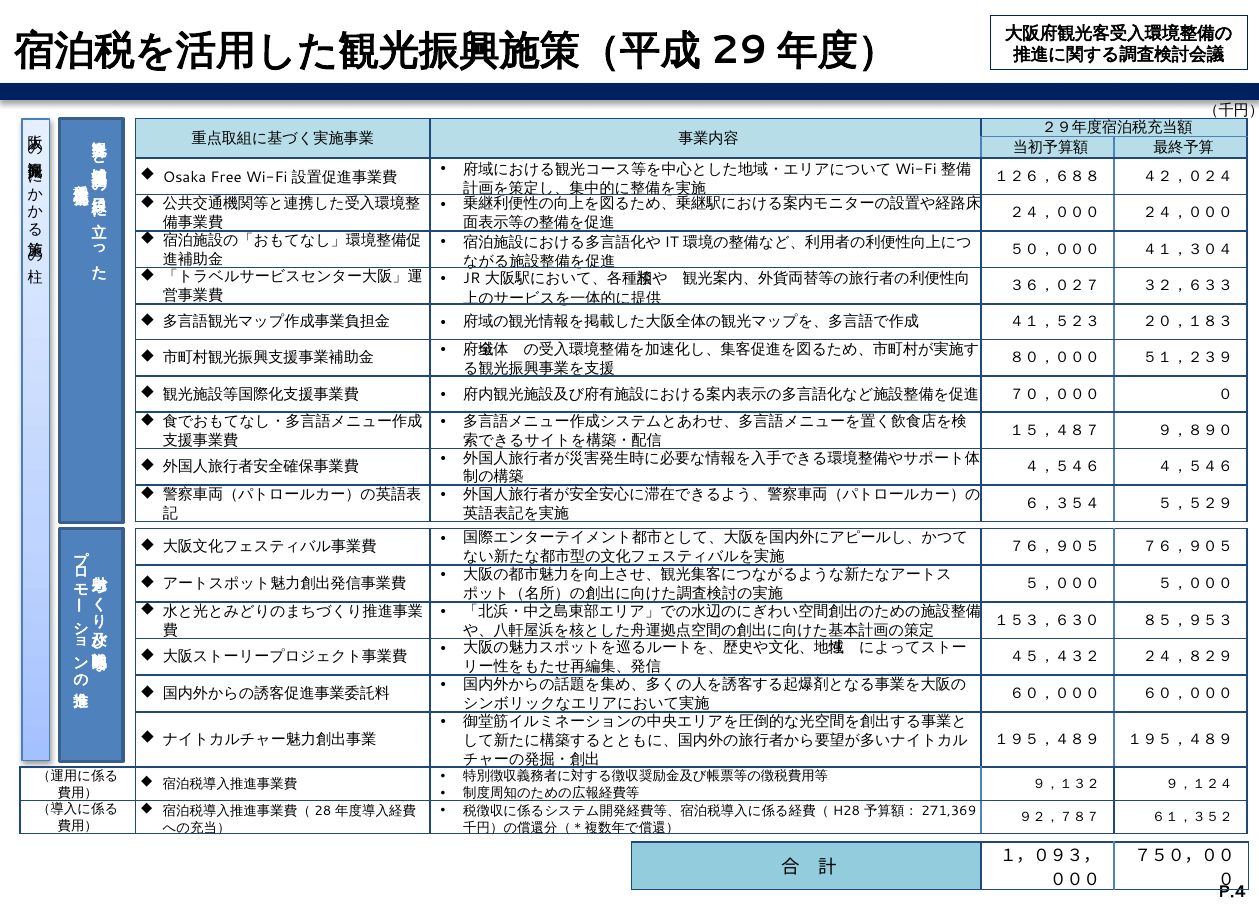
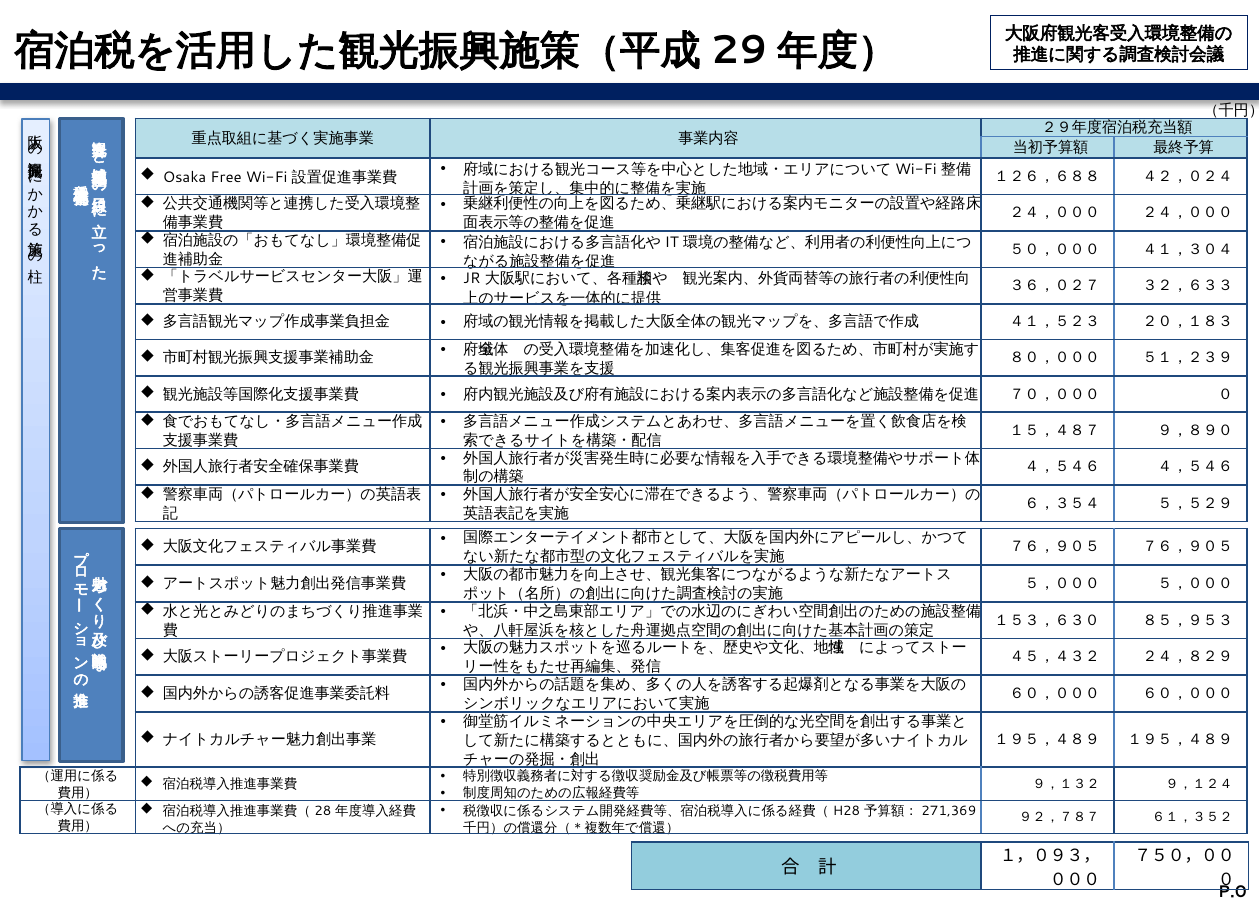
P.4: P.4 -> P.0
